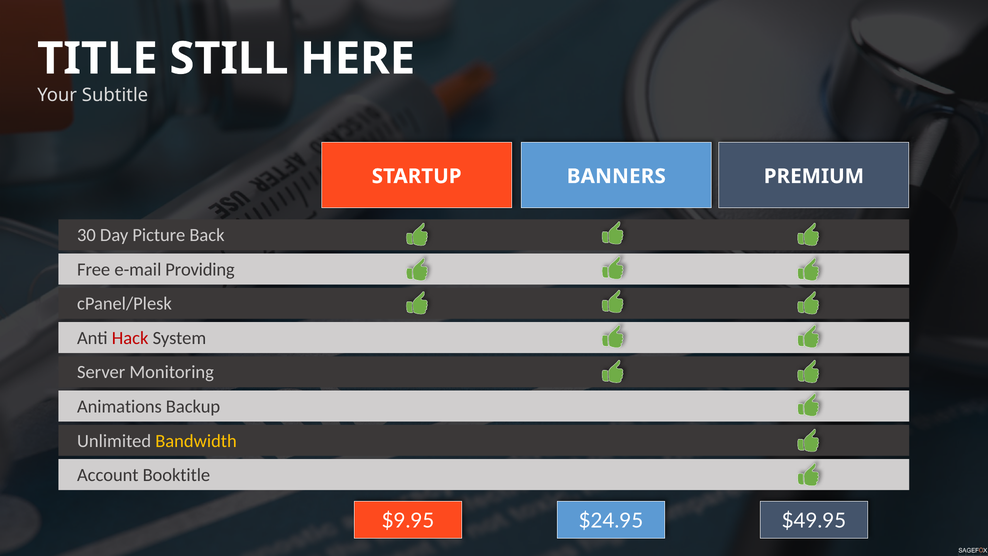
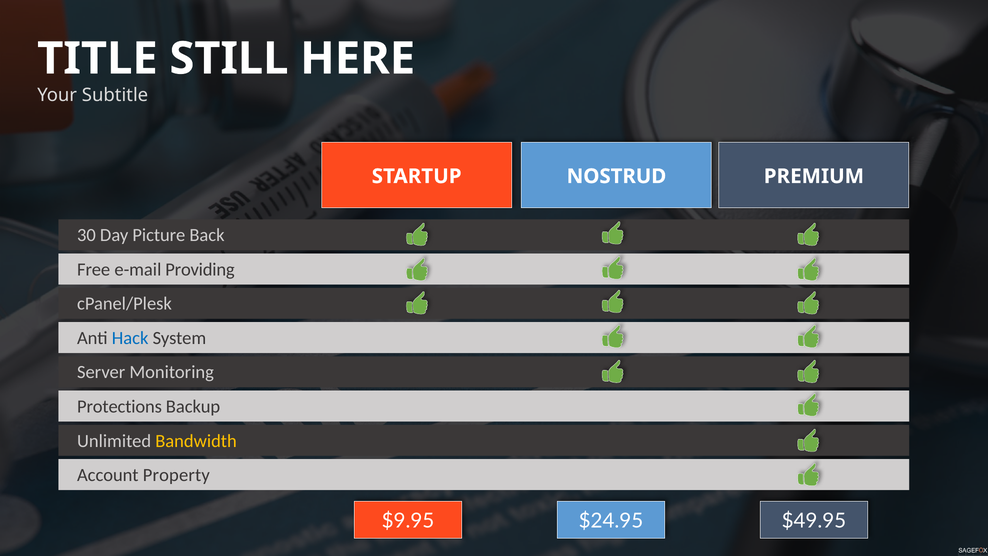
BANNERS: BANNERS -> NOSTRUD
Hack colour: red -> blue
Animations: Animations -> Protections
Booktitle: Booktitle -> Property
